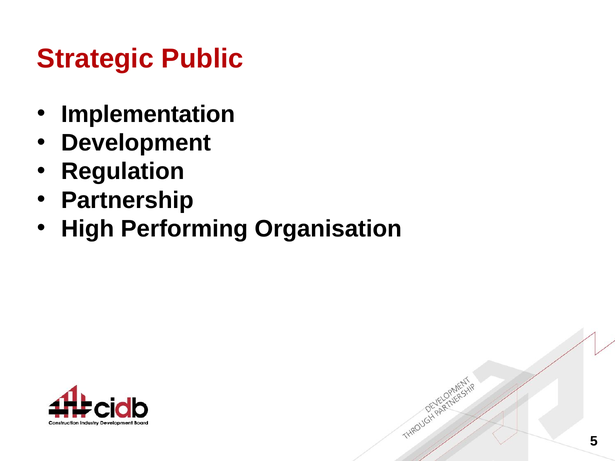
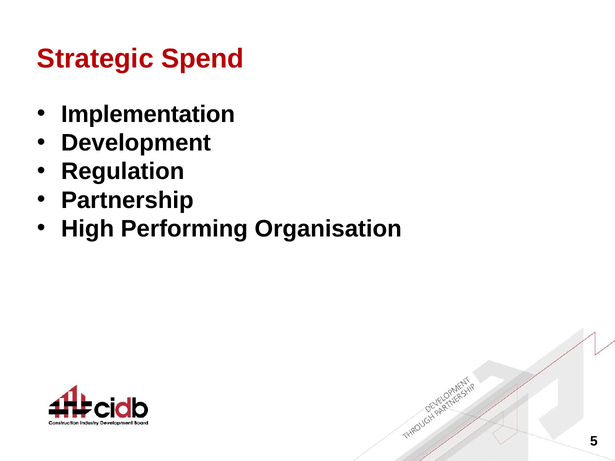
Public: Public -> Spend
